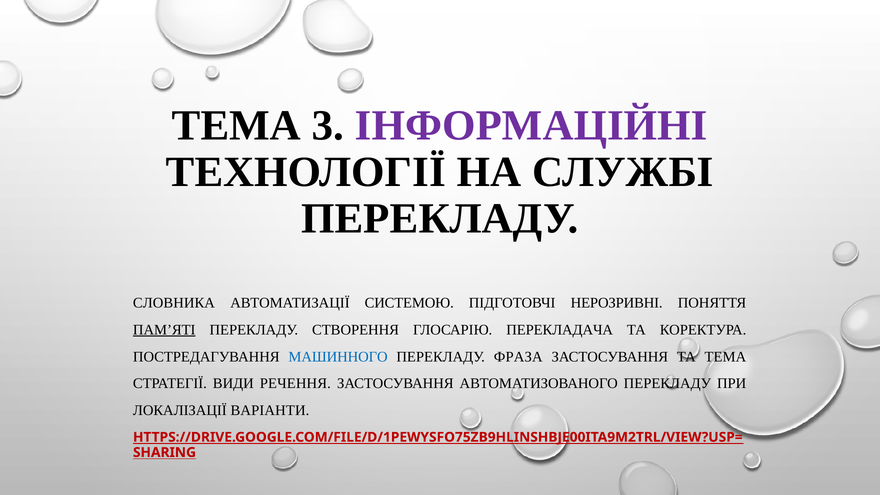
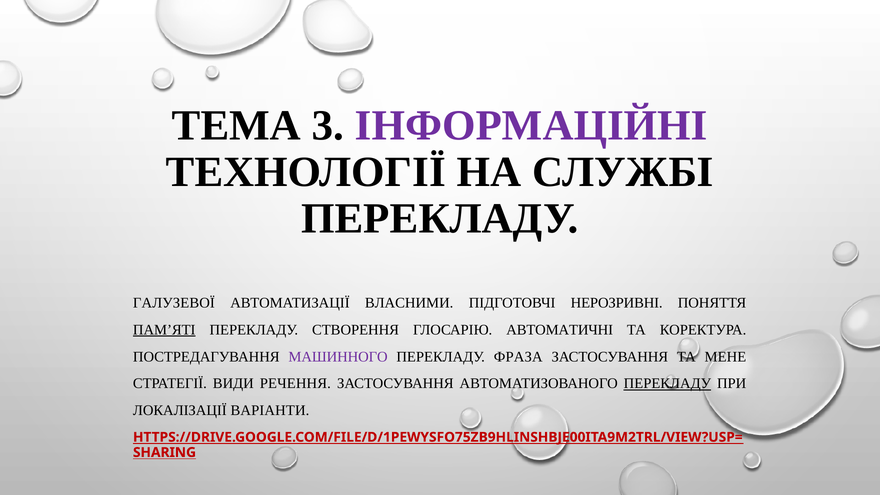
СЛОВНИКА: СЛОВНИКА -> ГАЛУЗЕВОЇ
СИСТЕМОЮ: СИСТЕМОЮ -> ВЛАСНИМИ
ПЕРЕКЛАДАЧА: ПЕРЕКЛАДАЧА -> АВТОМАТИЧНІ
МАШИННОГО colour: blue -> purple
ТА ТЕМА: ТЕМА -> МЕНЕ
ПЕРЕКЛАДУ at (667, 384) underline: none -> present
